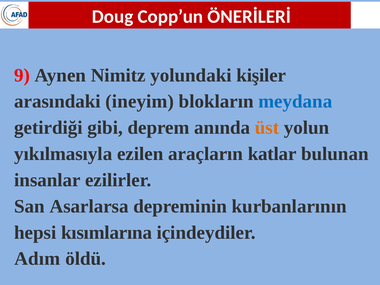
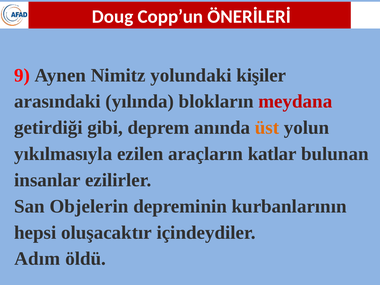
ineyim: ineyim -> yılında
meydana colour: blue -> red
Asarlarsa: Asarlarsa -> Objelerin
kısımlarına: kısımlarına -> oluşacaktır
